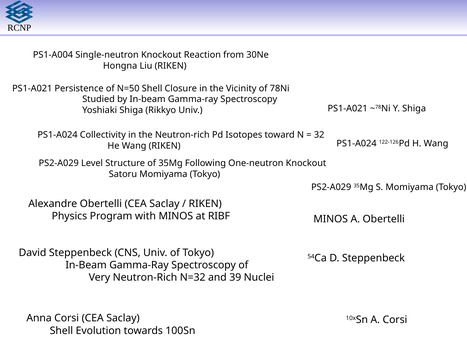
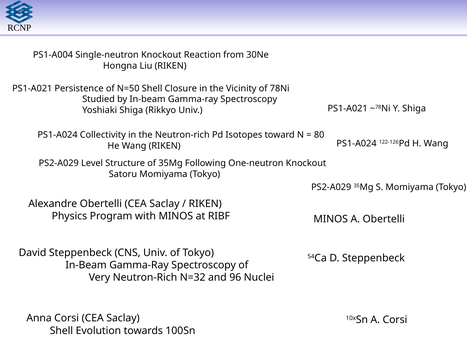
32: 32 -> 80
39: 39 -> 96
